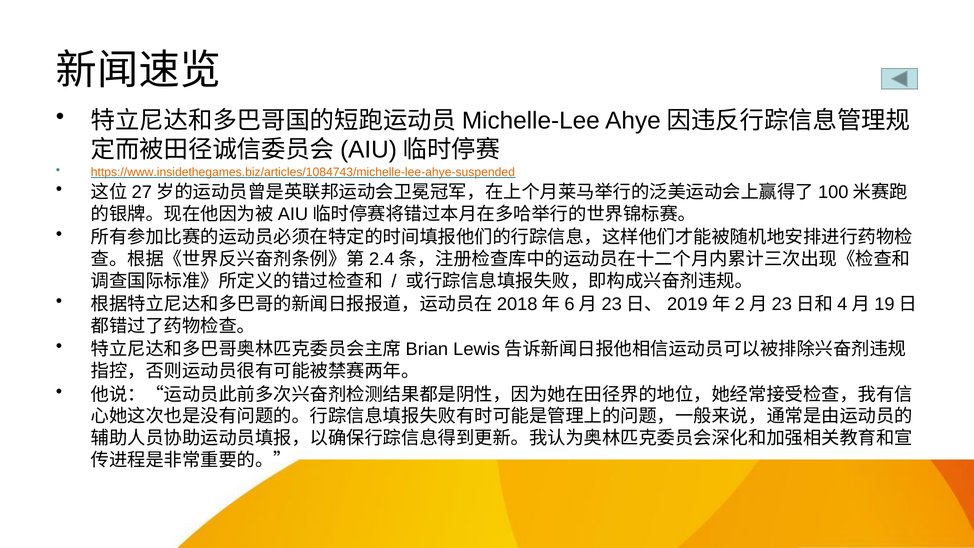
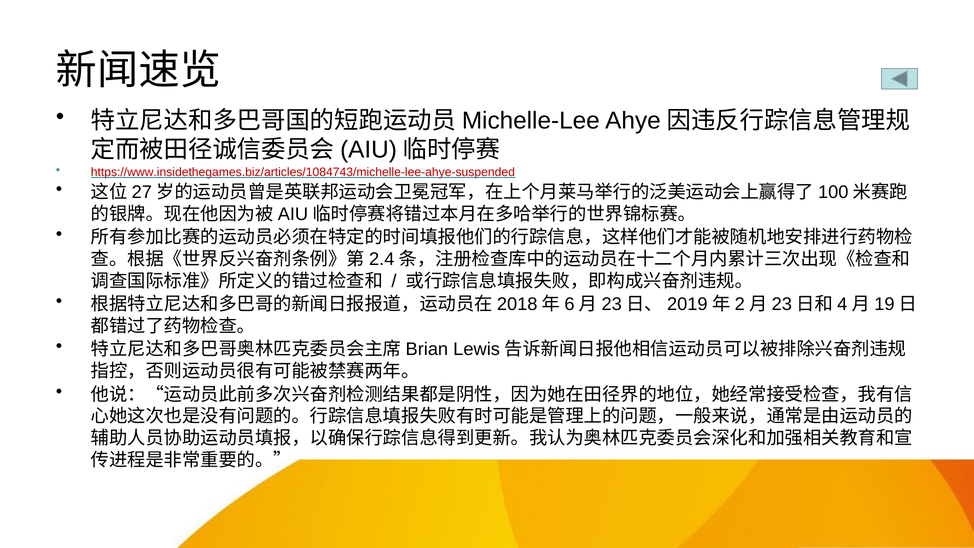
https://www.insidethegames.biz/articles/1084743/michelle-lee-ahye-suspended colour: orange -> red
